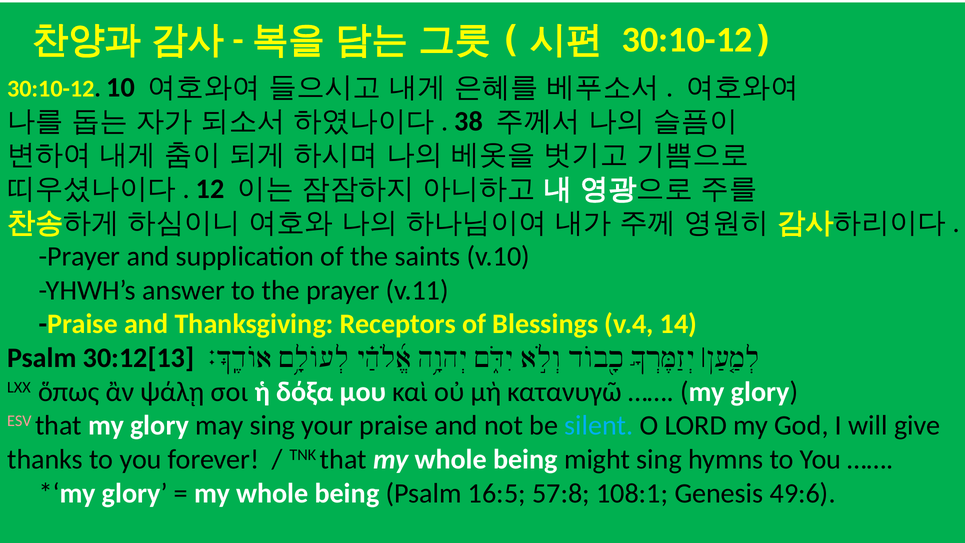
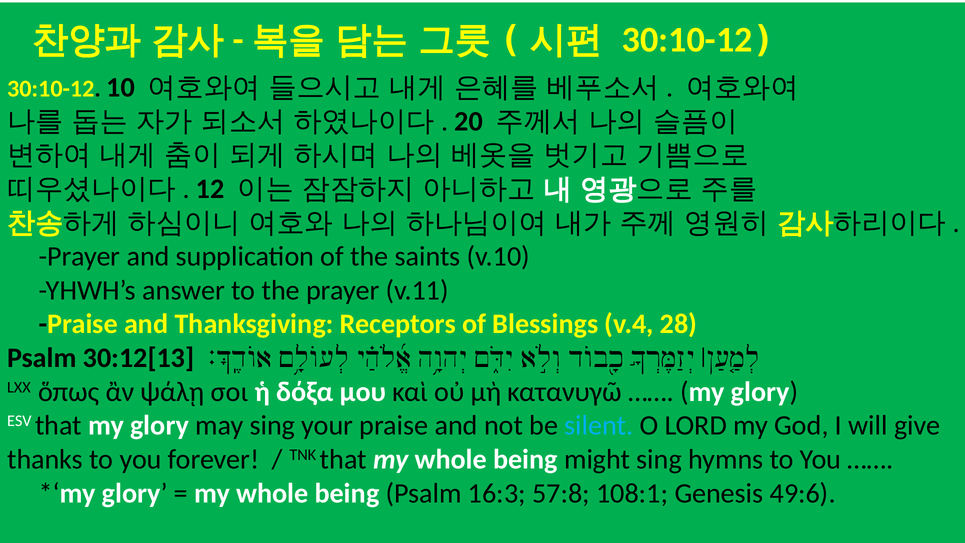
38: 38 -> 20
14: 14 -> 28
ESV colour: pink -> white
16:5: 16:5 -> 16:3
